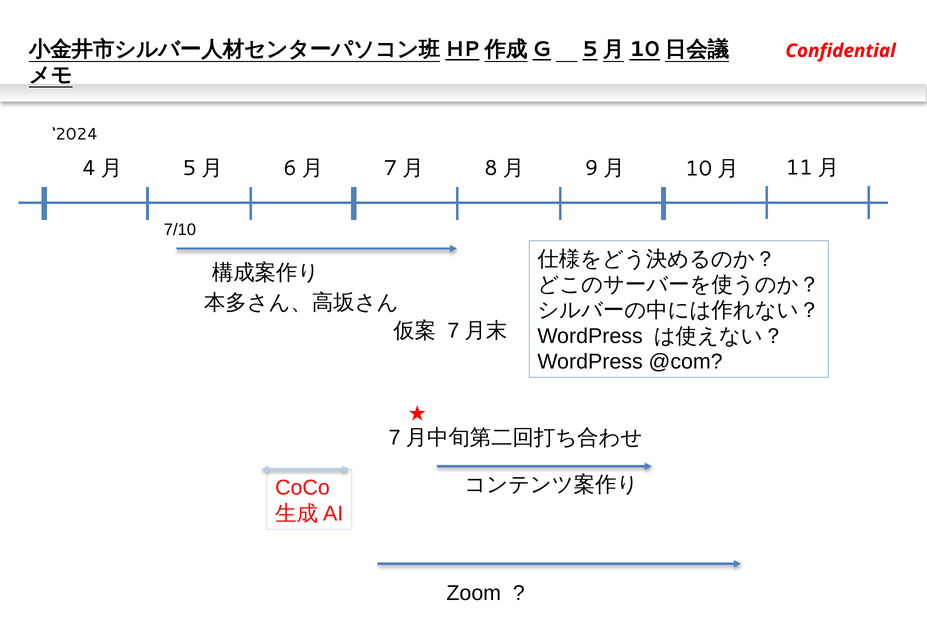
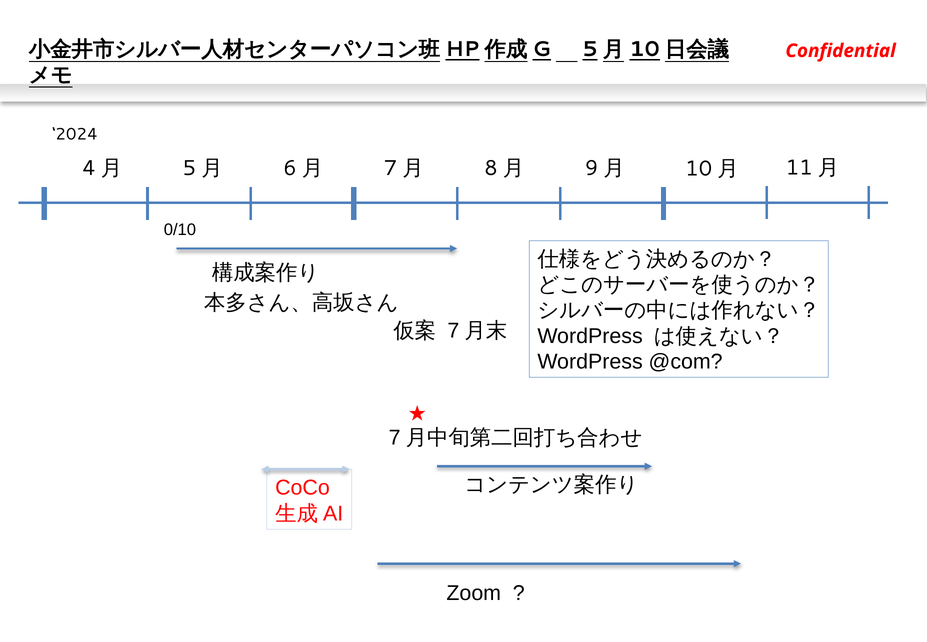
7/10: 7/10 -> 0/10
